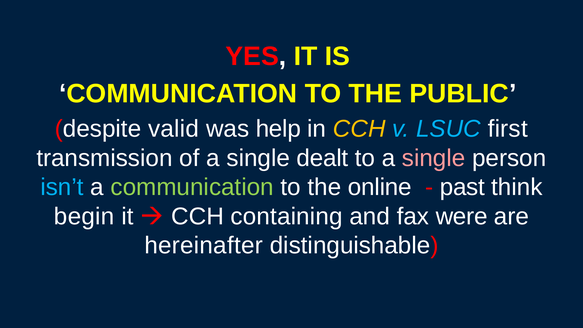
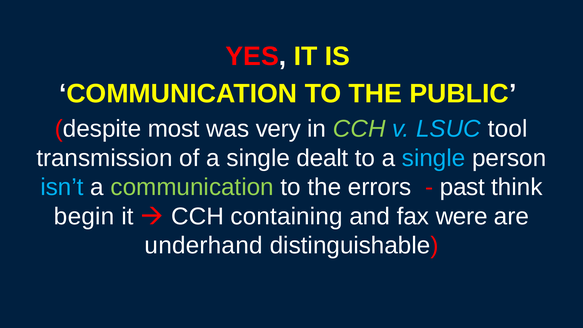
valid: valid -> most
help: help -> very
CCH at (359, 129) colour: yellow -> light green
first: first -> tool
single at (434, 158) colour: pink -> light blue
online: online -> errors
hereinafter: hereinafter -> underhand
